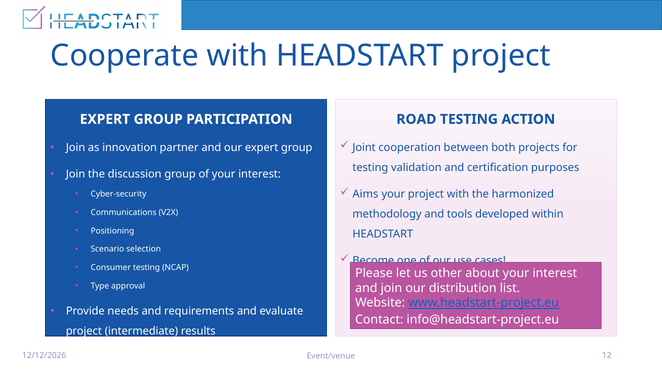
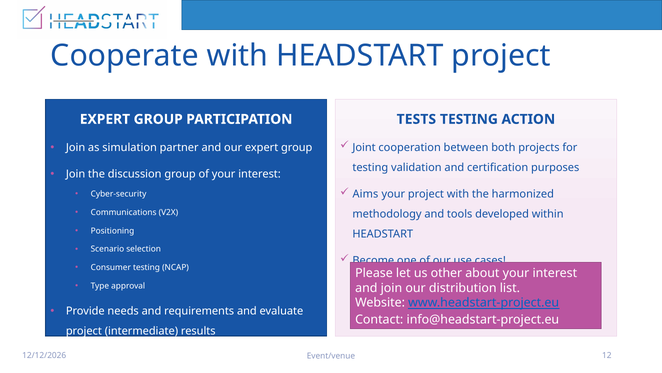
ROAD: ROAD -> TESTS
innovation: innovation -> simulation
